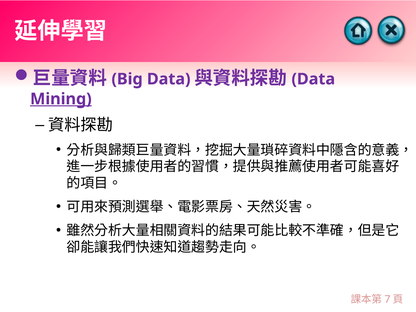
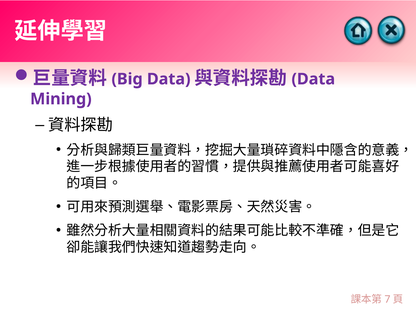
Mining underline: present -> none
